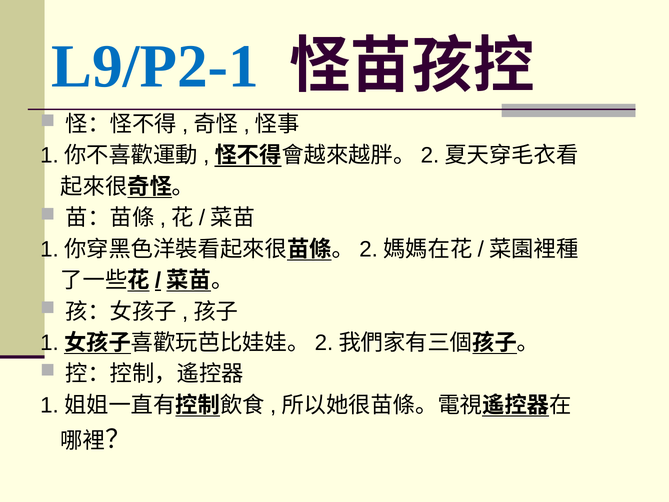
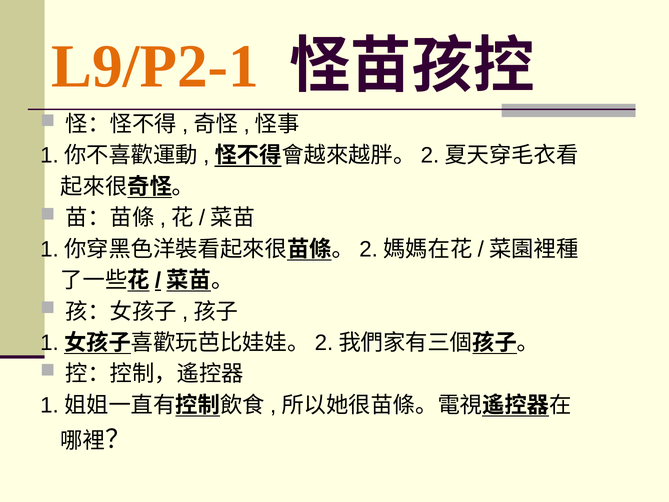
L9/P2-1 colour: blue -> orange
